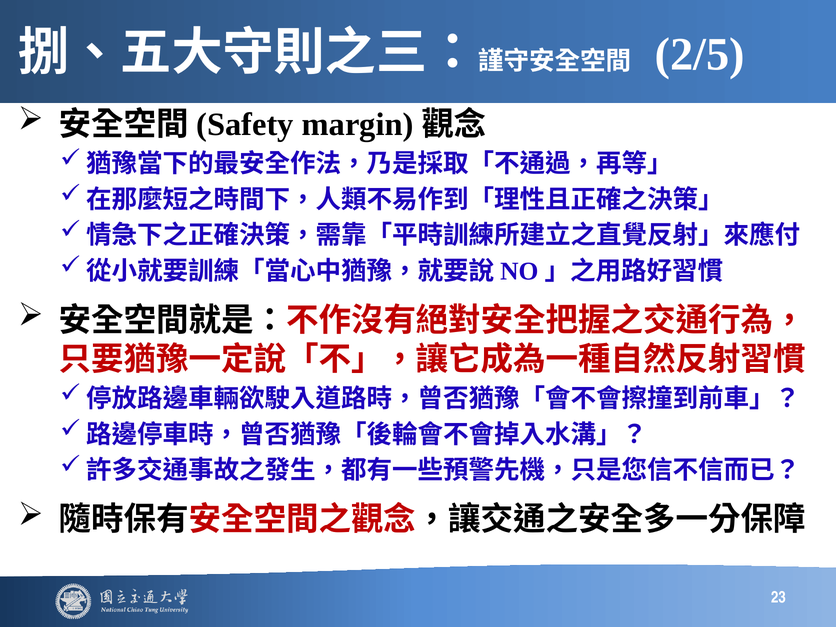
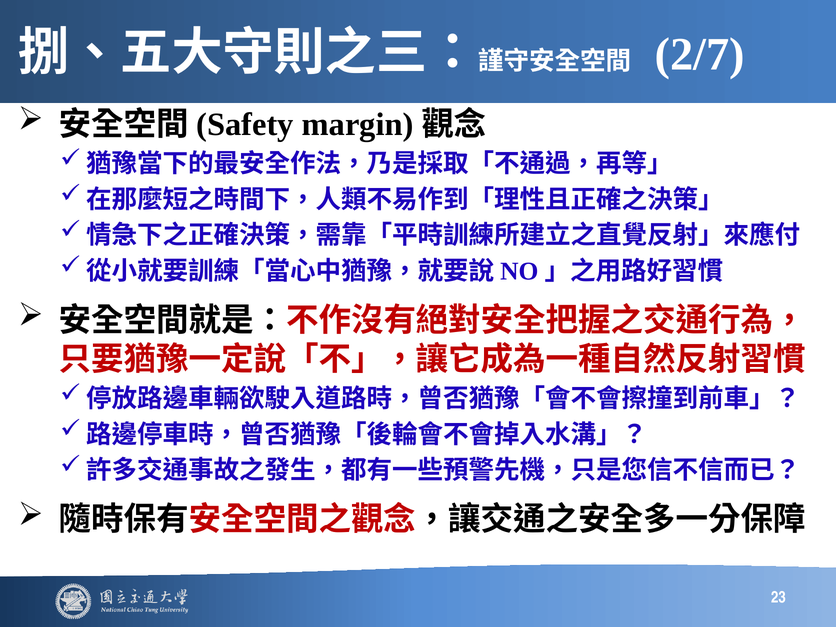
2/5: 2/5 -> 2/7
